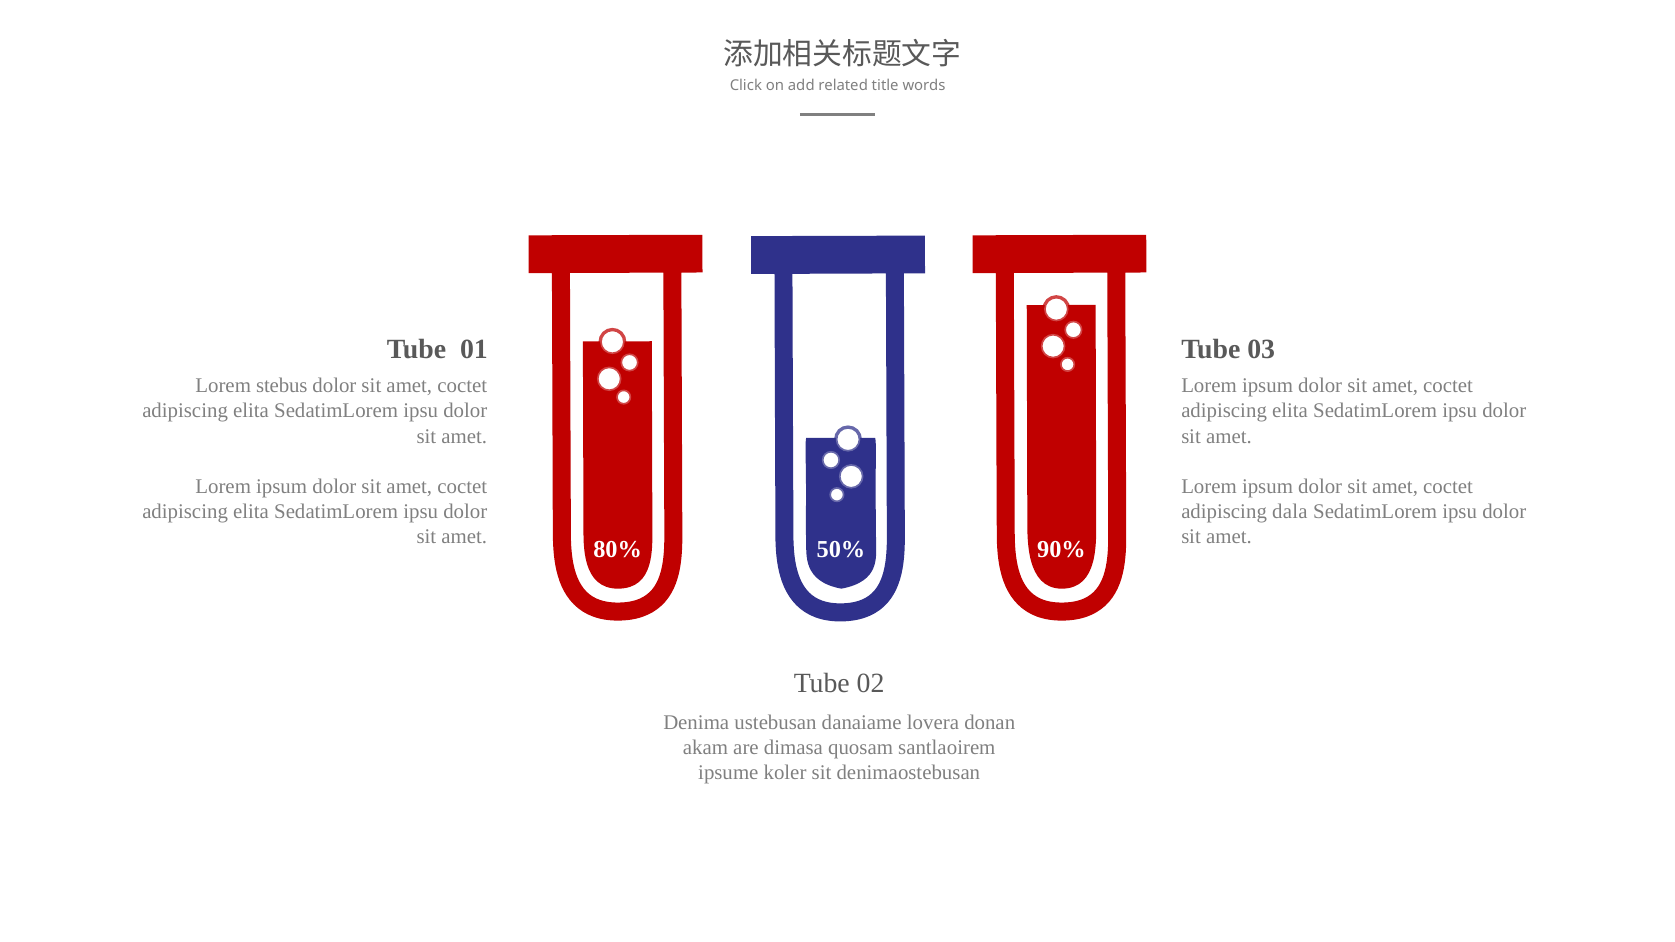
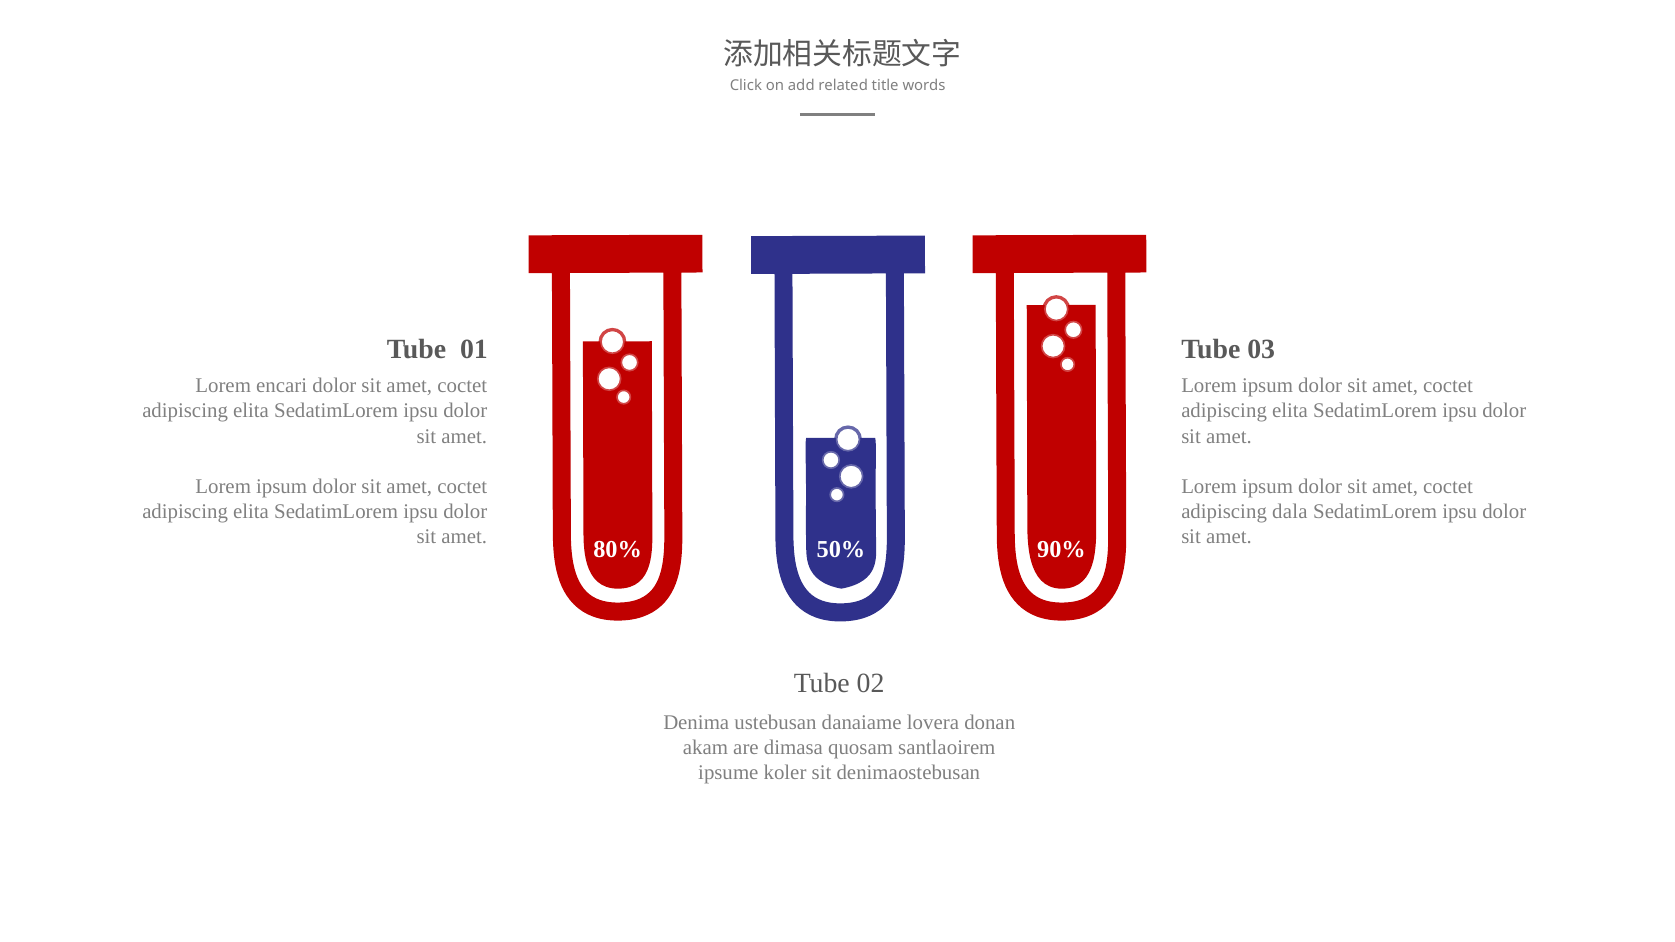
stebus: stebus -> encari
